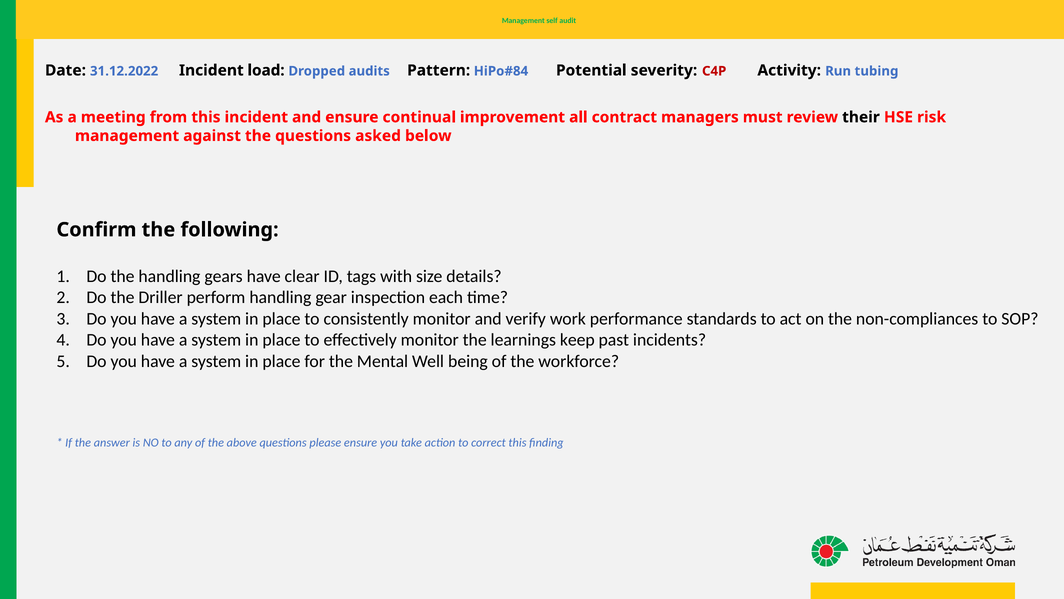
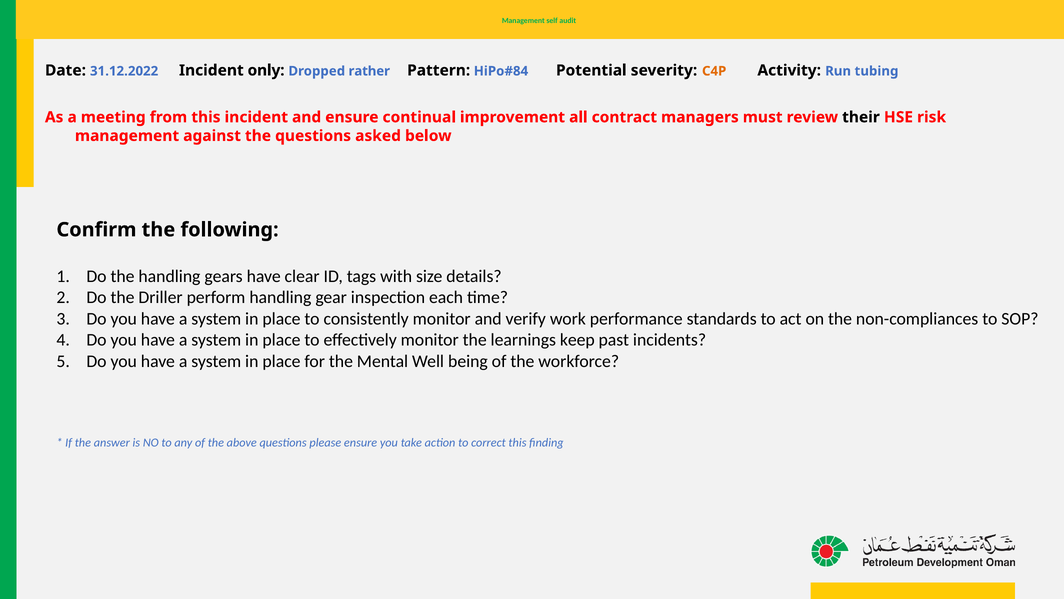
load: load -> only
audits: audits -> rather
C4P colour: red -> orange
